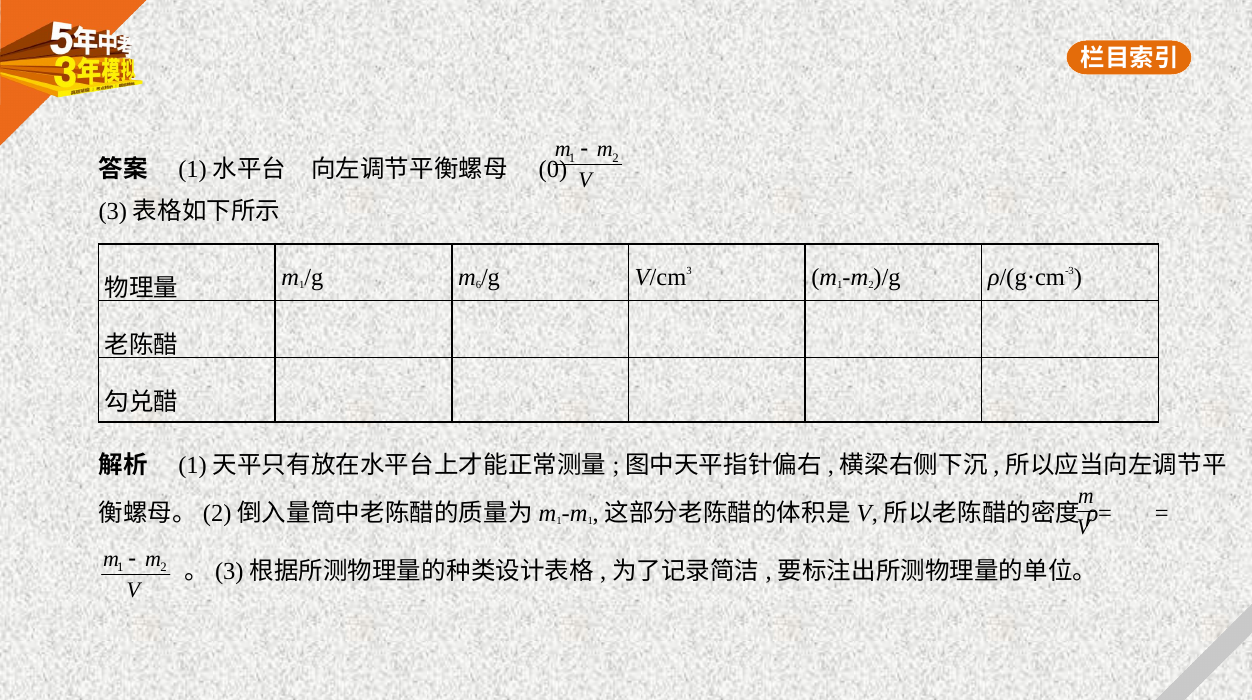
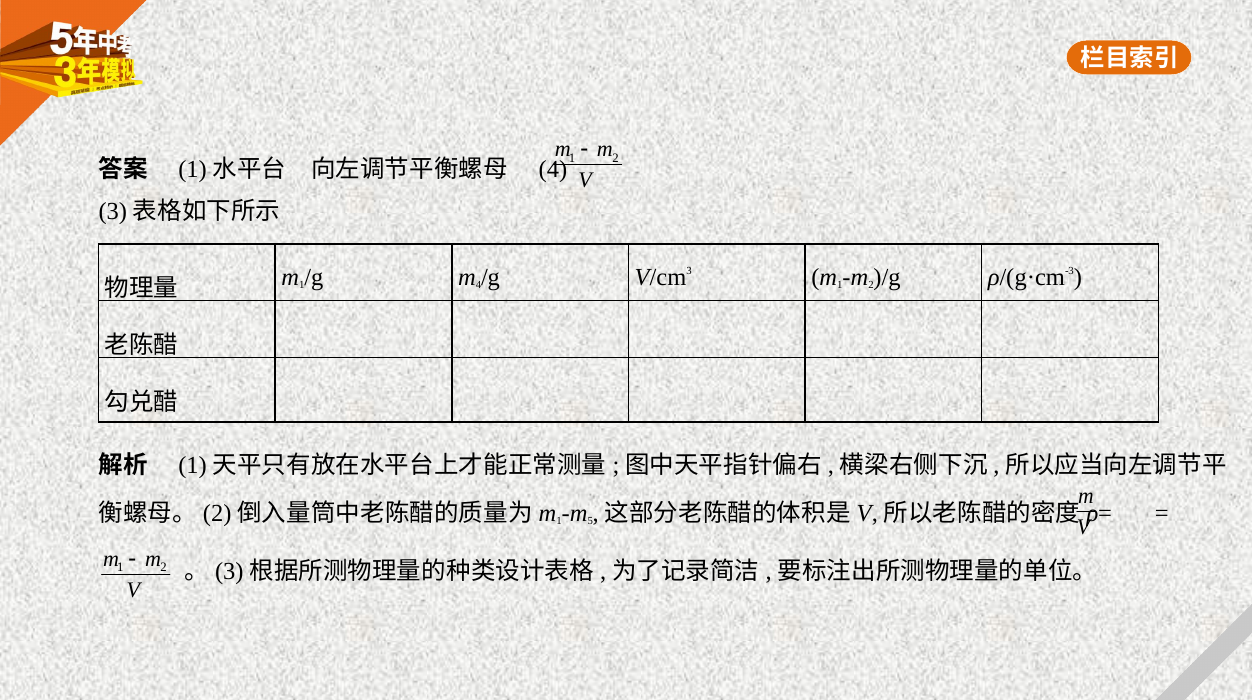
0 at (553, 170): 0 -> 4
6 at (478, 285): 6 -> 4
1 at (590, 521): 1 -> 5
